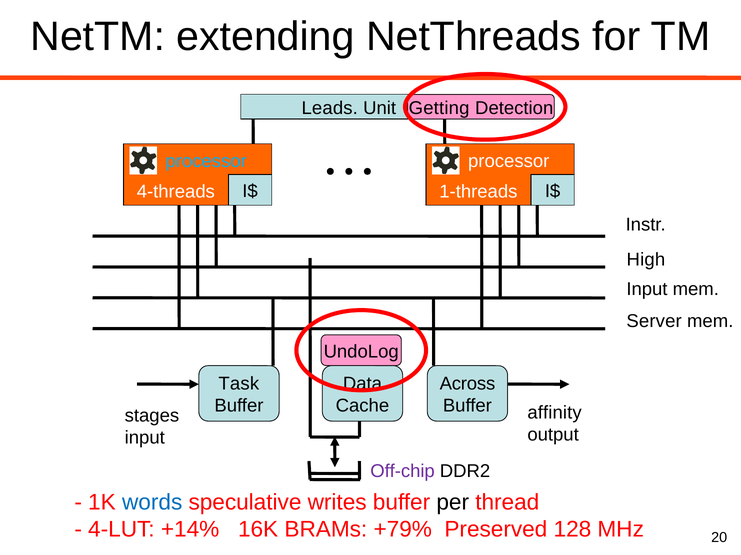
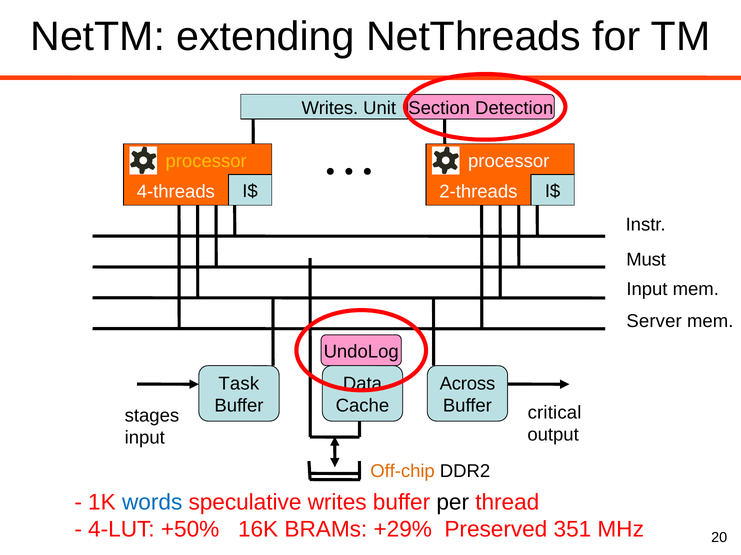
Leads at (330, 108): Leads -> Writes
Getting: Getting -> Section
processor at (206, 161) colour: light blue -> yellow
1-threads: 1-threads -> 2-threads
High: High -> Must
affinity: affinity -> critical
Off-chip colour: purple -> orange
+14%: +14% -> +50%
+79%: +79% -> +29%
128: 128 -> 351
